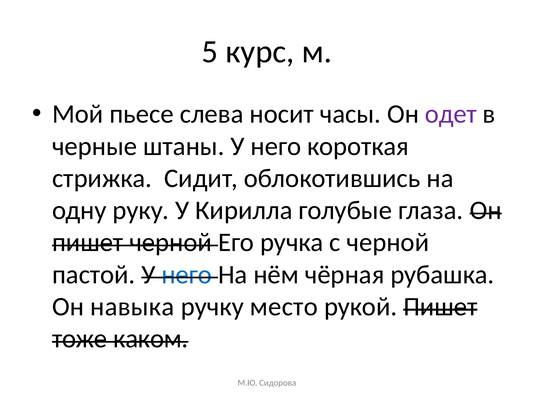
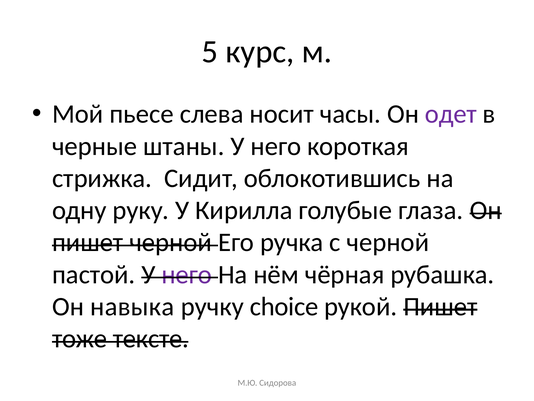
него at (187, 274) colour: blue -> purple
место: место -> choice
каком: каком -> тексте
